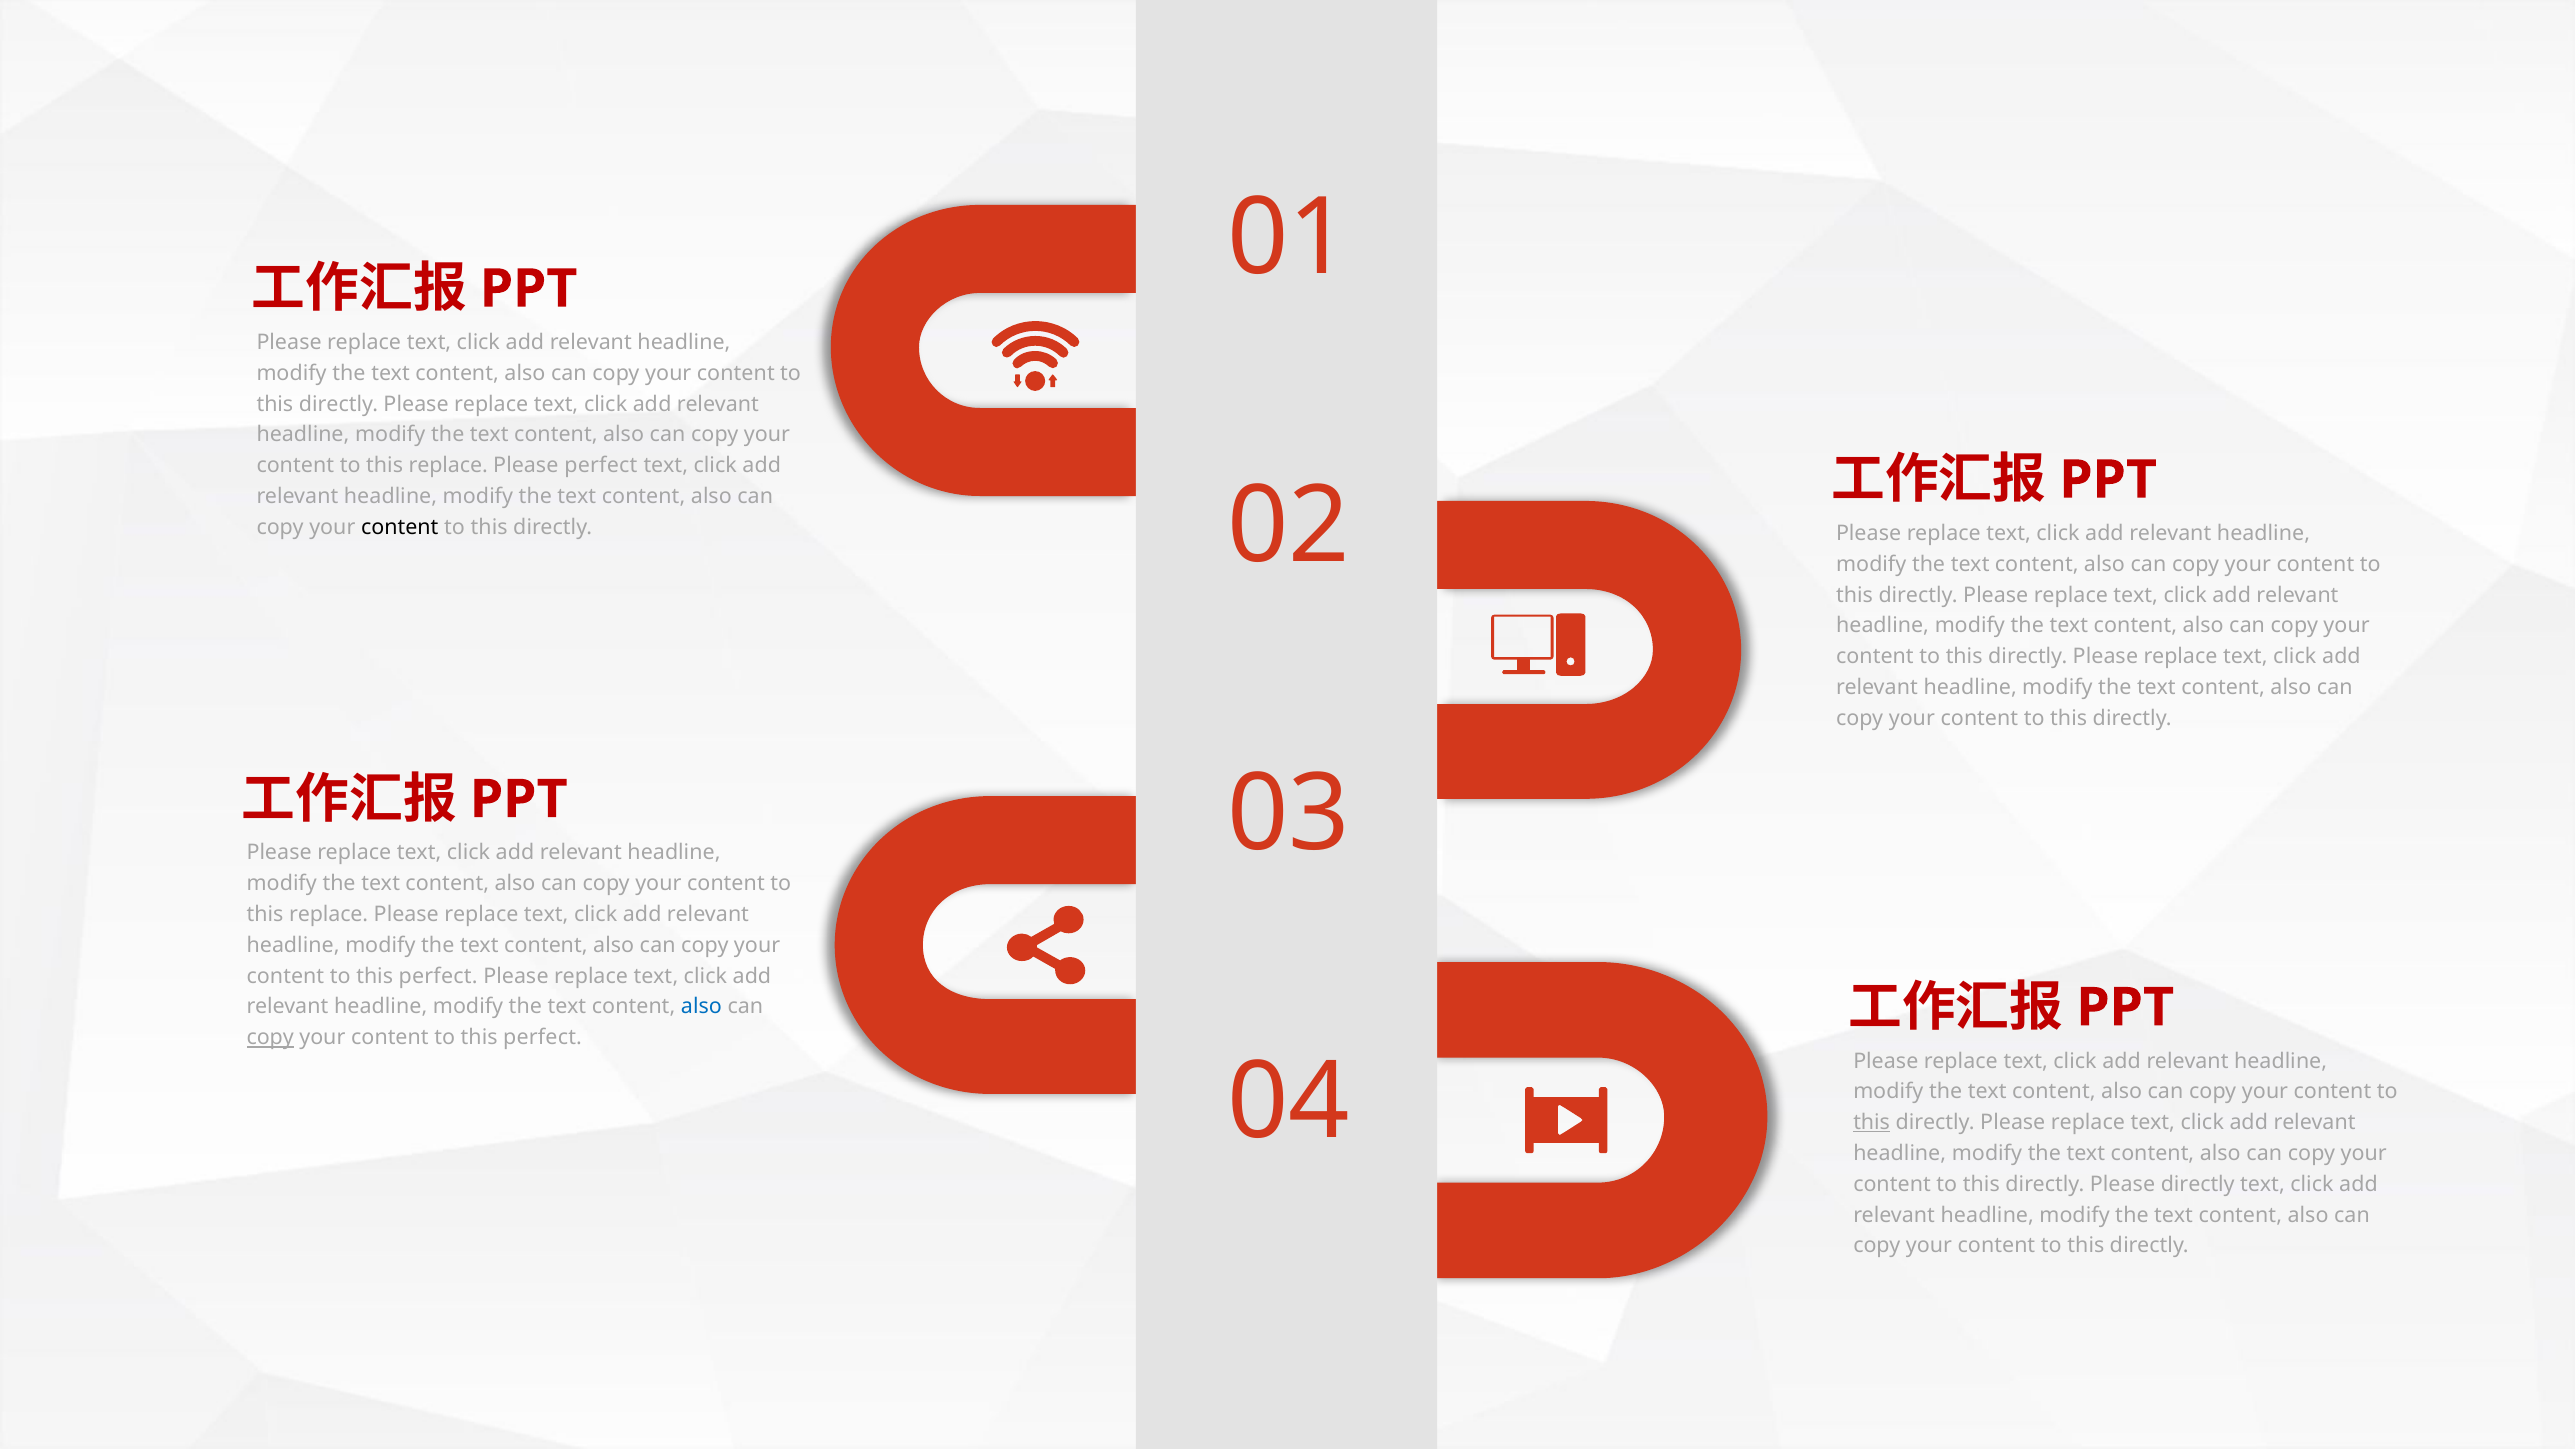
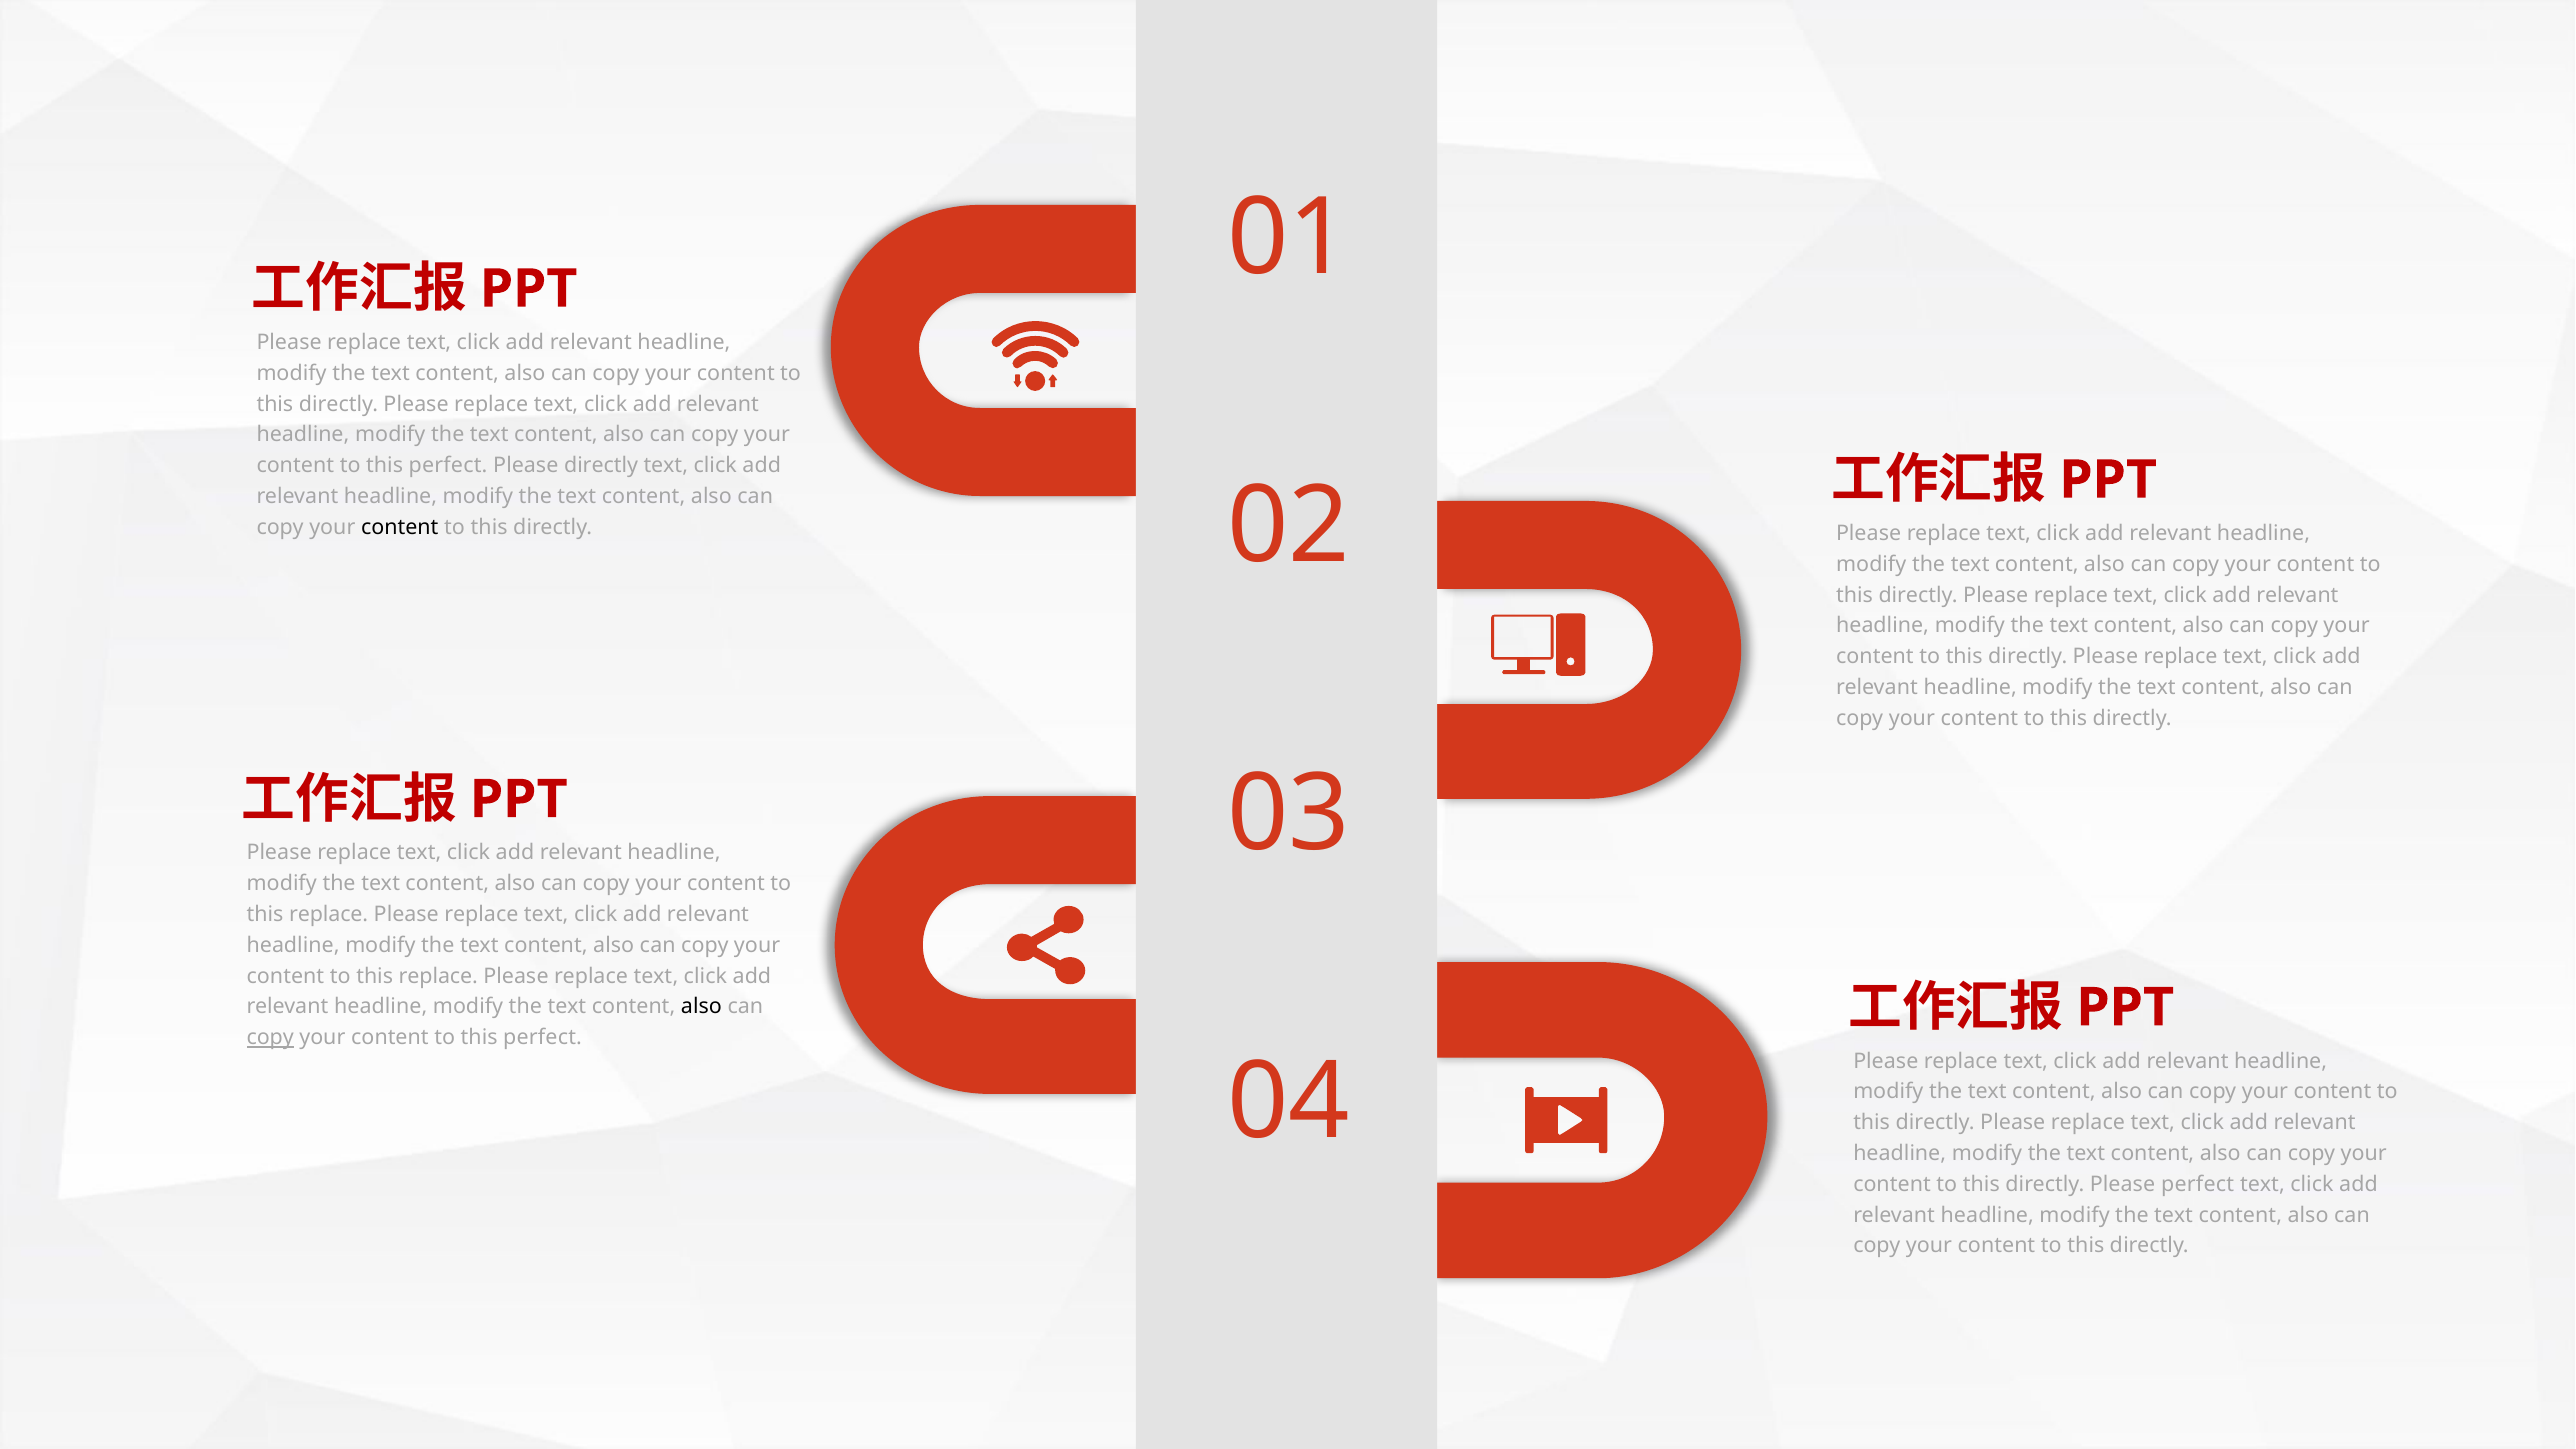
replace at (448, 466): replace -> perfect
Please perfect: perfect -> directly
perfect at (438, 976): perfect -> replace
also at (701, 1007) colour: blue -> black
this at (1872, 1123) underline: present -> none
Please directly: directly -> perfect
